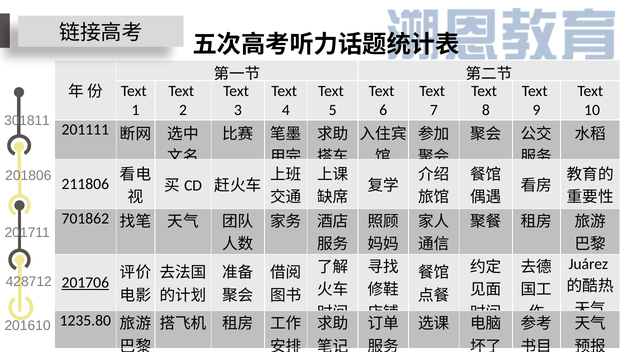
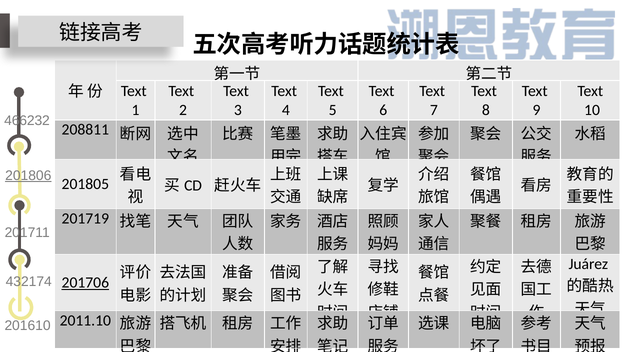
301811: 301811 -> 466232
201111: 201111 -> 208811
201806 underline: none -> present
211806: 211806 -> 201805
701862: 701862 -> 201719
428712: 428712 -> 432174
1235.80: 1235.80 -> 2011.10
